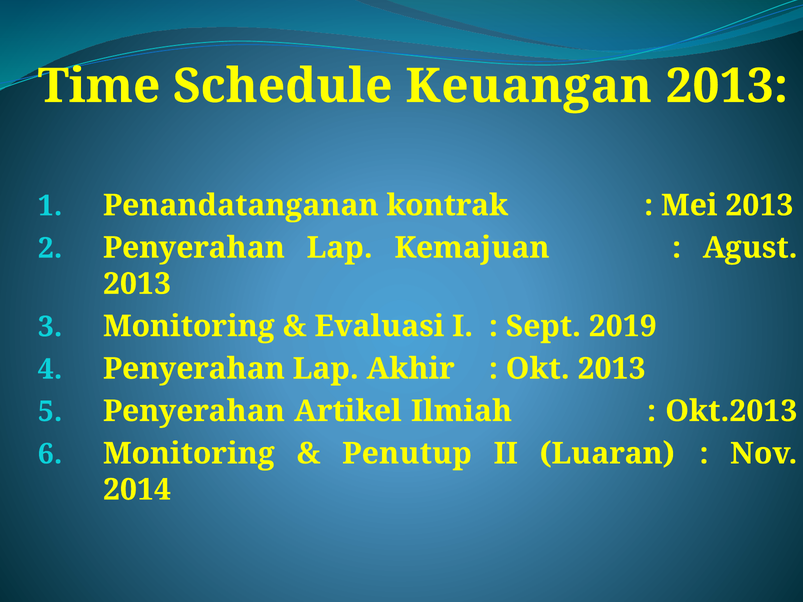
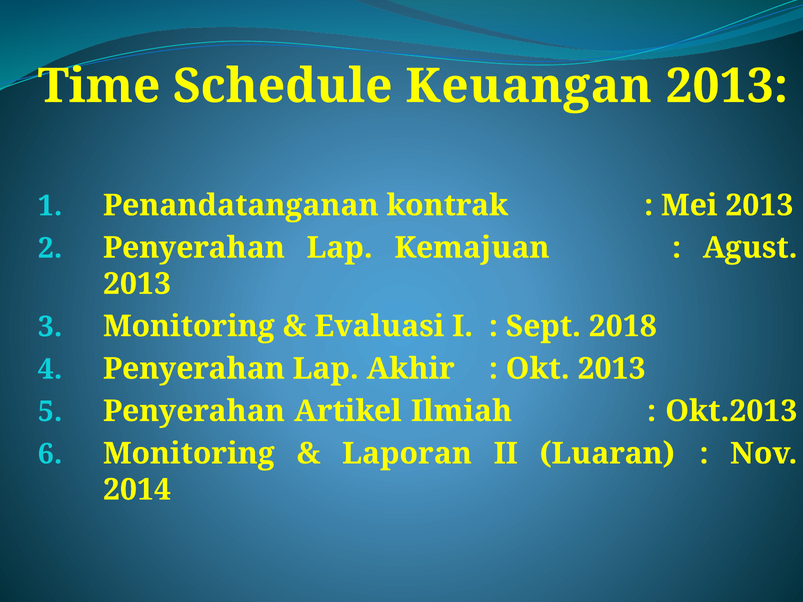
2019: 2019 -> 2018
Penutup: Penutup -> Laporan
